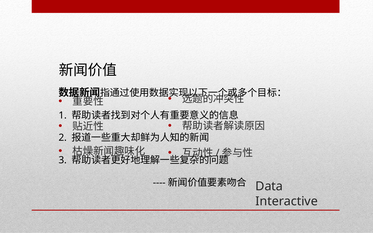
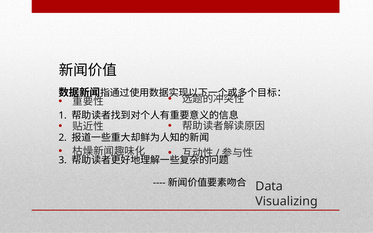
Interactive: Interactive -> Visualizing
